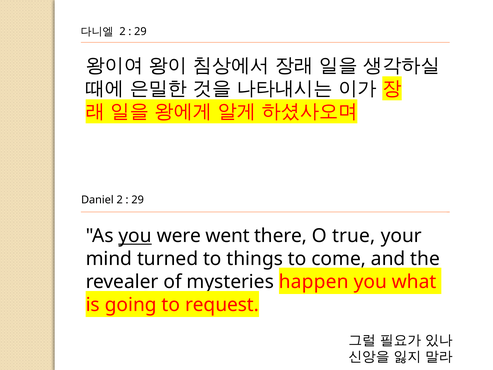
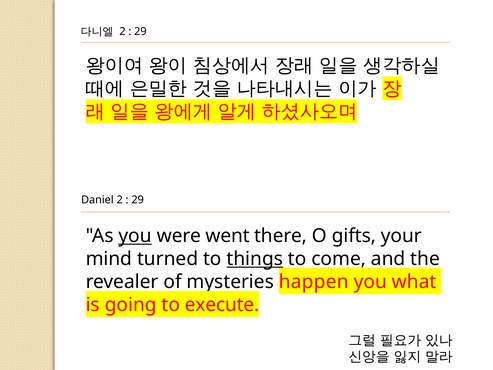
true: true -> gifts
things underline: none -> present
request: request -> execute
